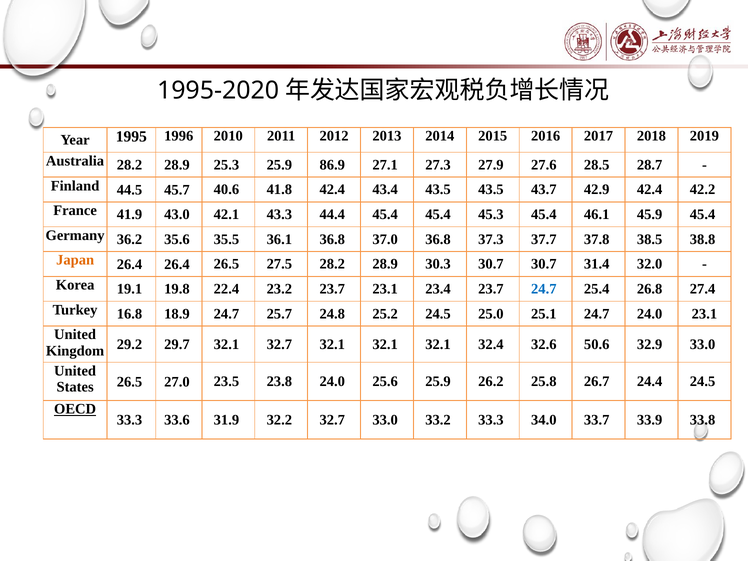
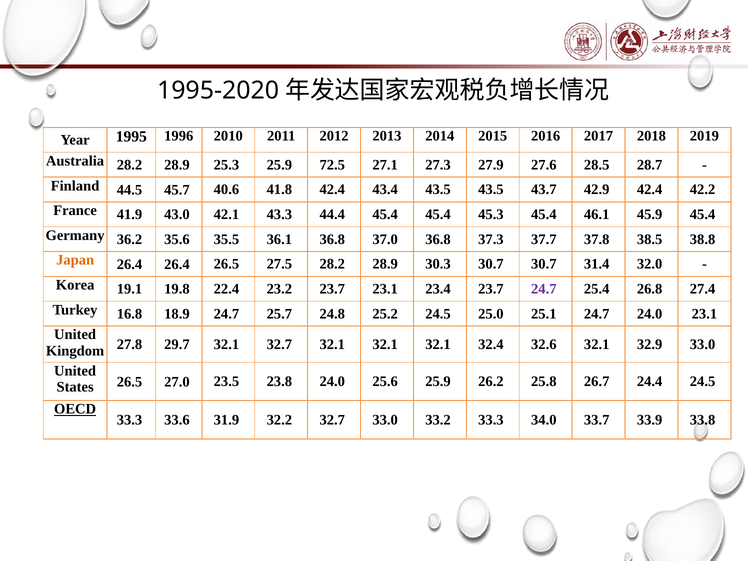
86.9: 86.9 -> 72.5
24.7 at (544, 289) colour: blue -> purple
29.2: 29.2 -> 27.8
32.6 50.6: 50.6 -> 32.1
